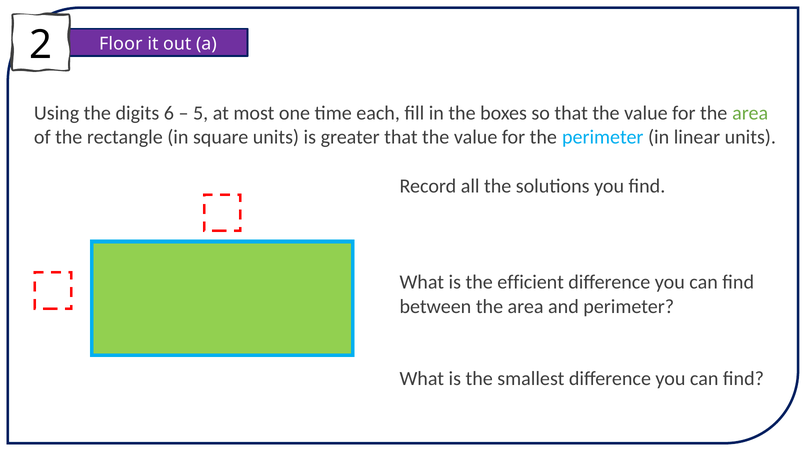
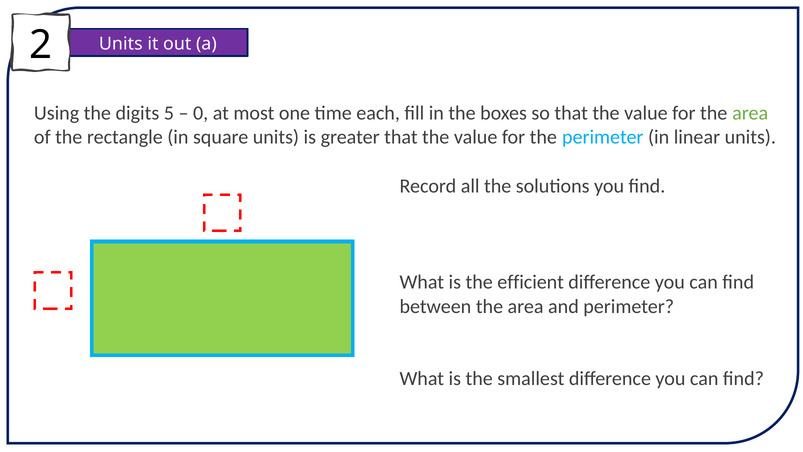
Floor at (121, 44): Floor -> Units
6: 6 -> 5
5: 5 -> 0
